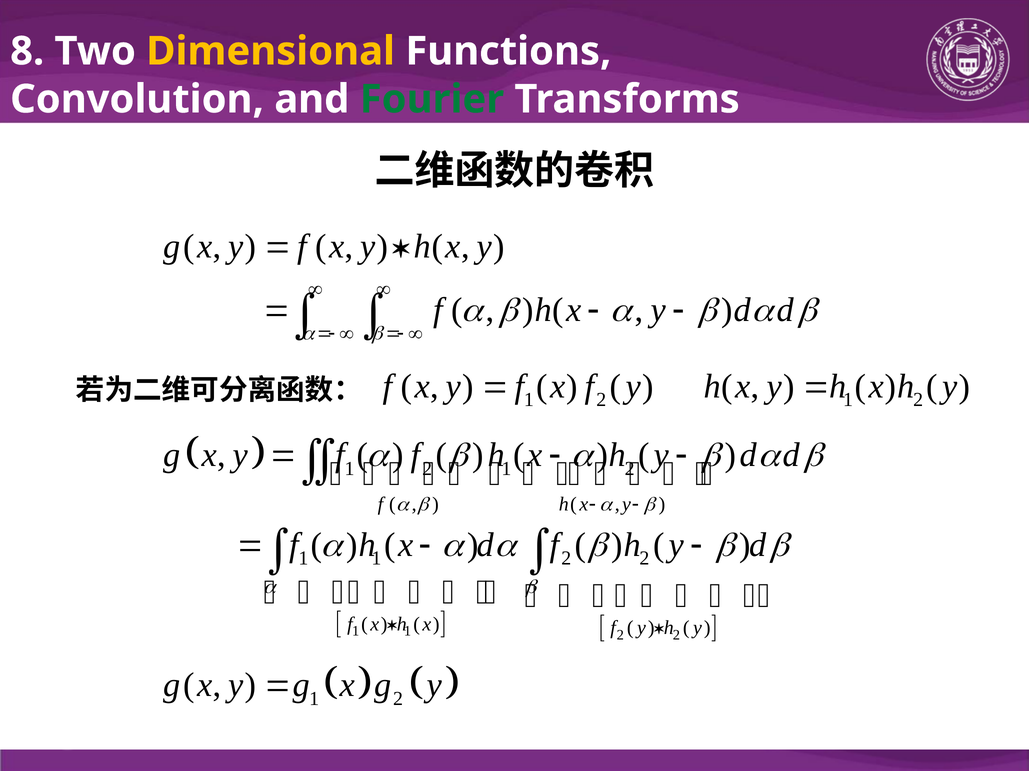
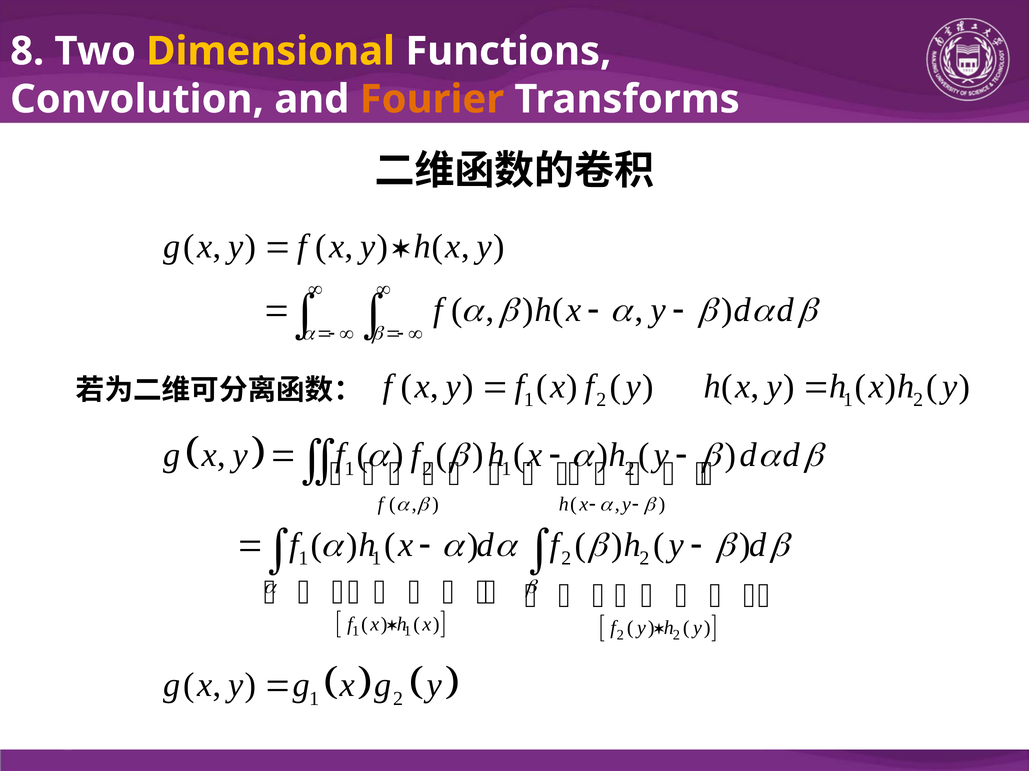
Fourier colour: green -> orange
